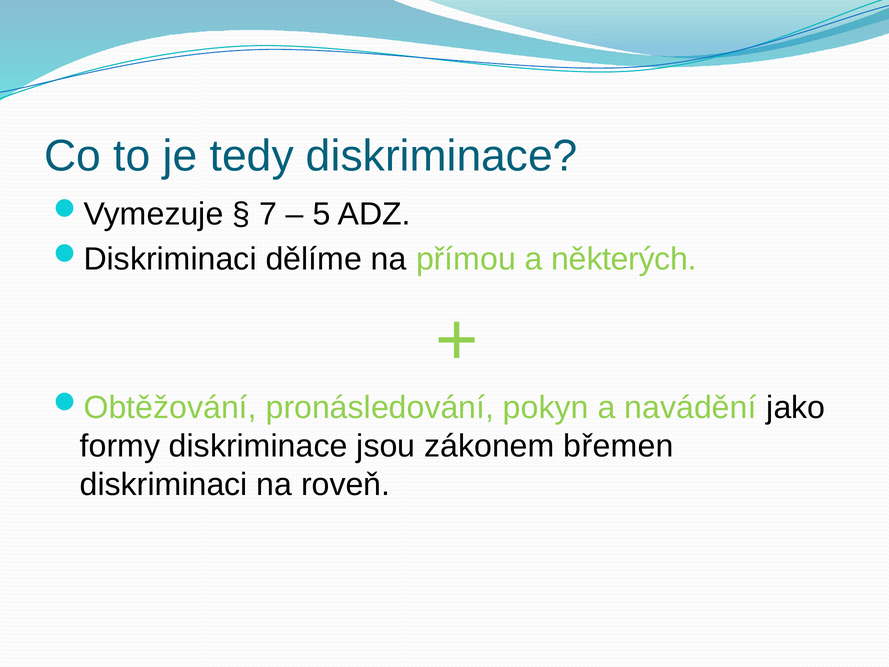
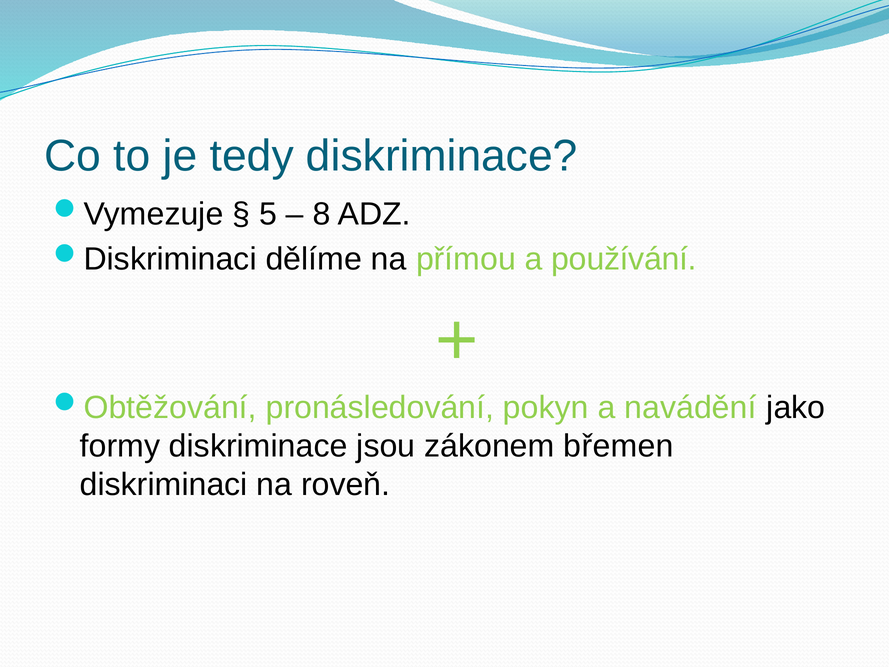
7: 7 -> 5
5: 5 -> 8
některých: některých -> používání
